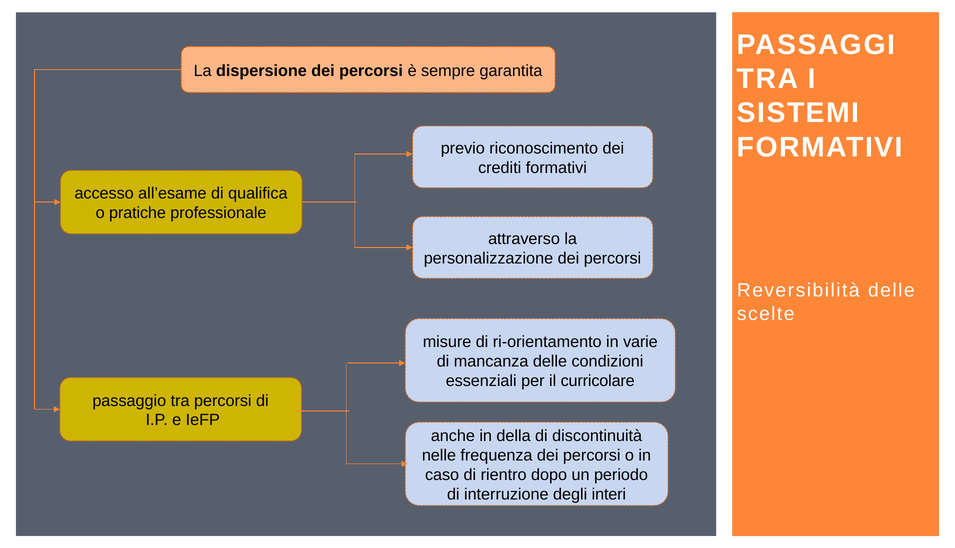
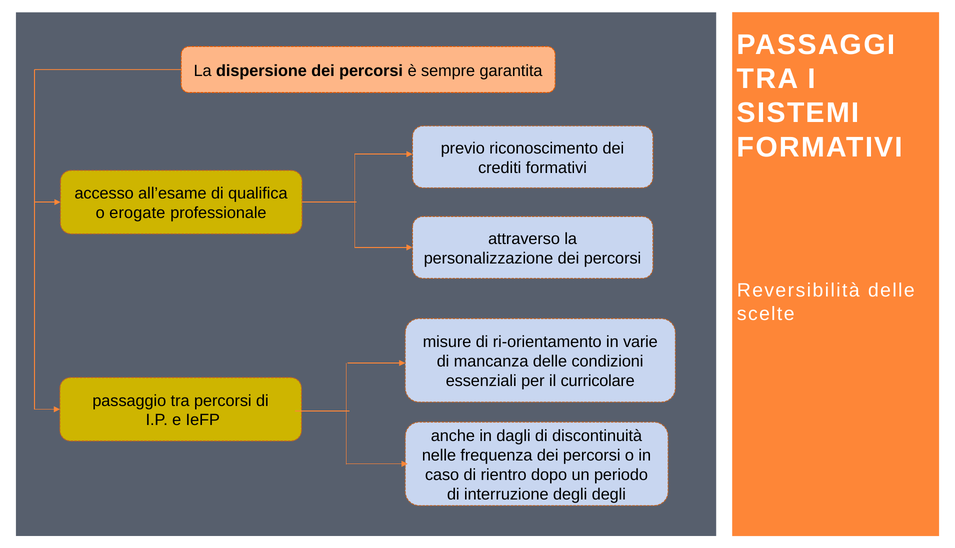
pratiche: pratiche -> erogate
della: della -> dagli
degli interi: interi -> degli
